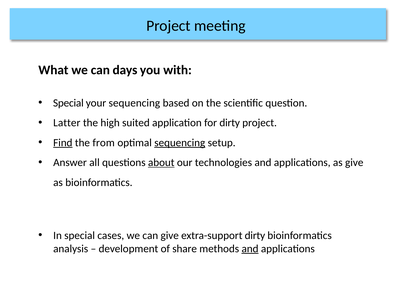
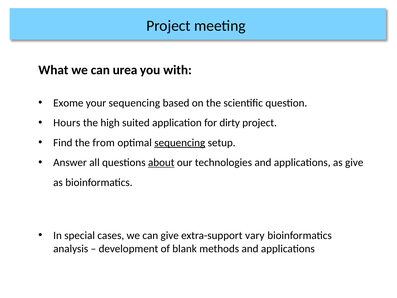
days: days -> urea
Special at (68, 103): Special -> Exome
Latter: Latter -> Hours
Find underline: present -> none
extra-support dirty: dirty -> vary
share: share -> blank
and at (250, 248) underline: present -> none
